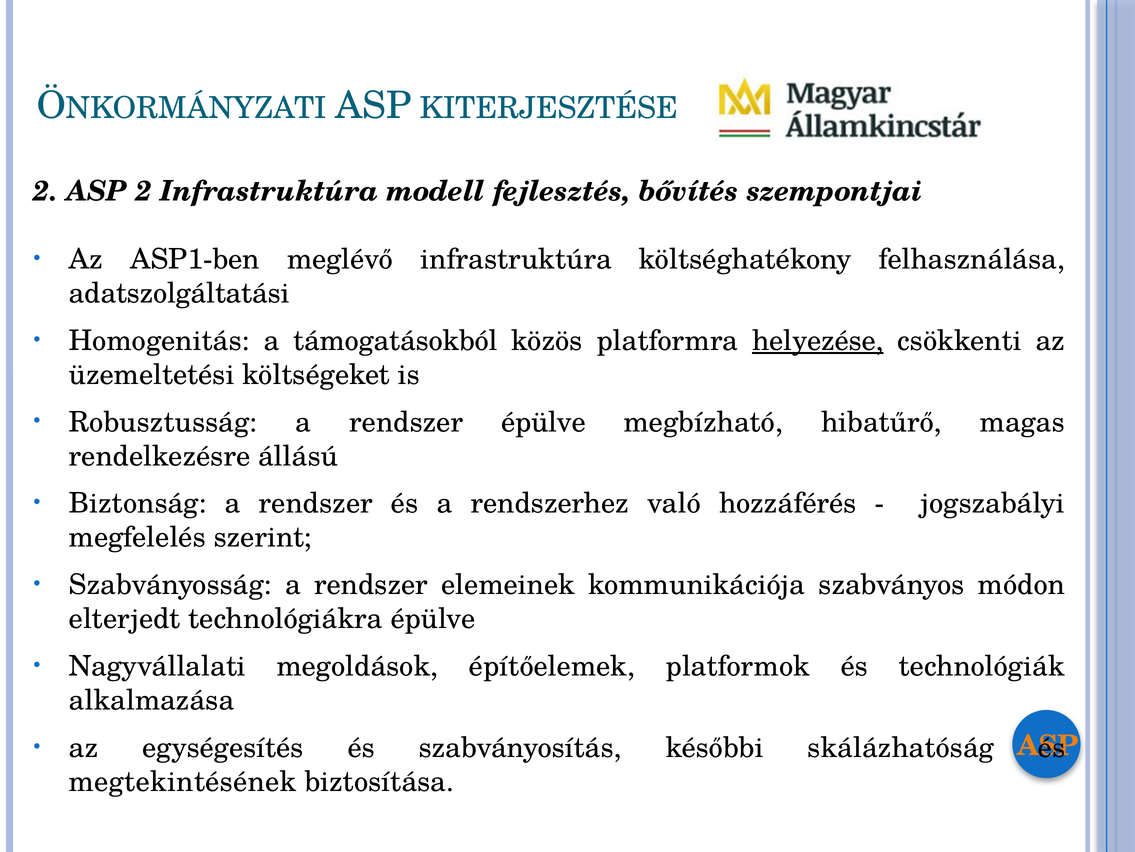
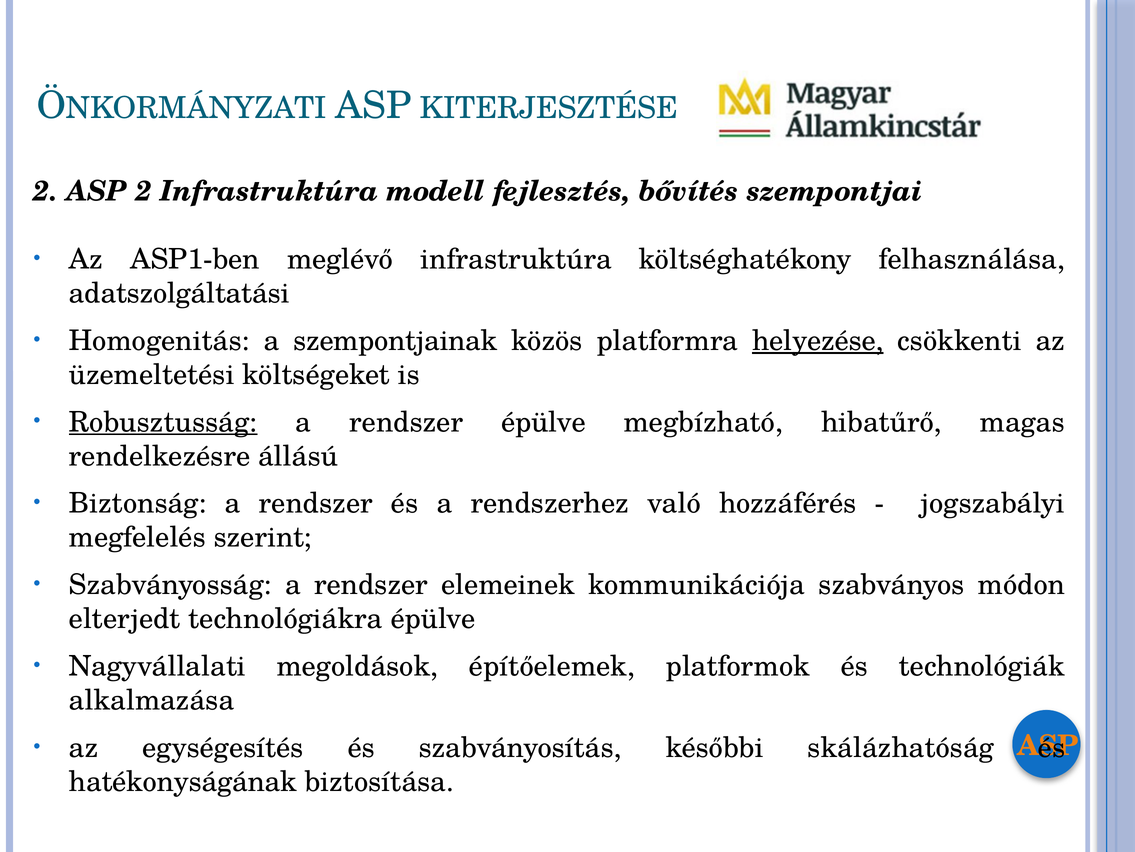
támogatásokból: támogatásokból -> szempontjainak
Robusztusság underline: none -> present
megtekintésének: megtekintésének -> hatékonyságának
